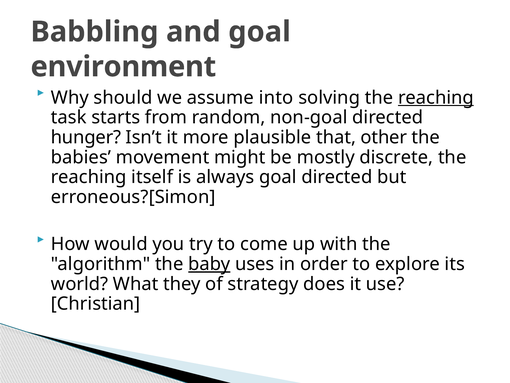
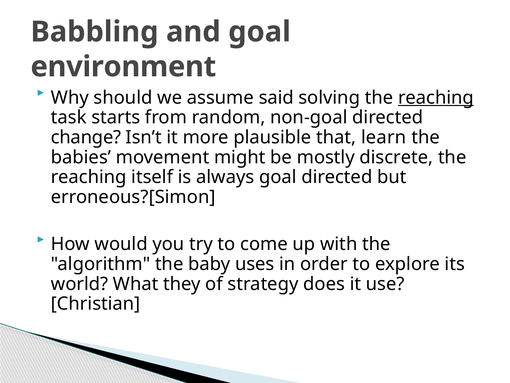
into: into -> said
hunger: hunger -> change
other: other -> learn
baby underline: present -> none
